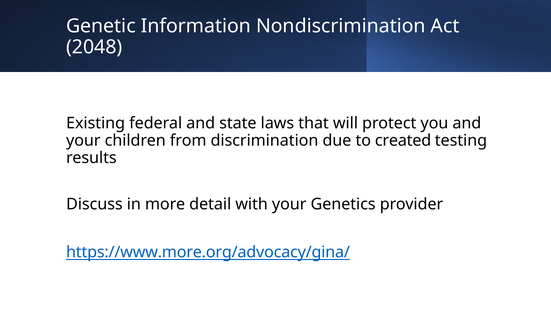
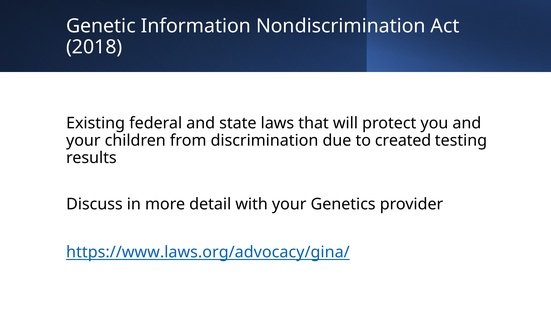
2048: 2048 -> 2018
https://www.more.org/advocacy/gina/: https://www.more.org/advocacy/gina/ -> https://www.laws.org/advocacy/gina/
